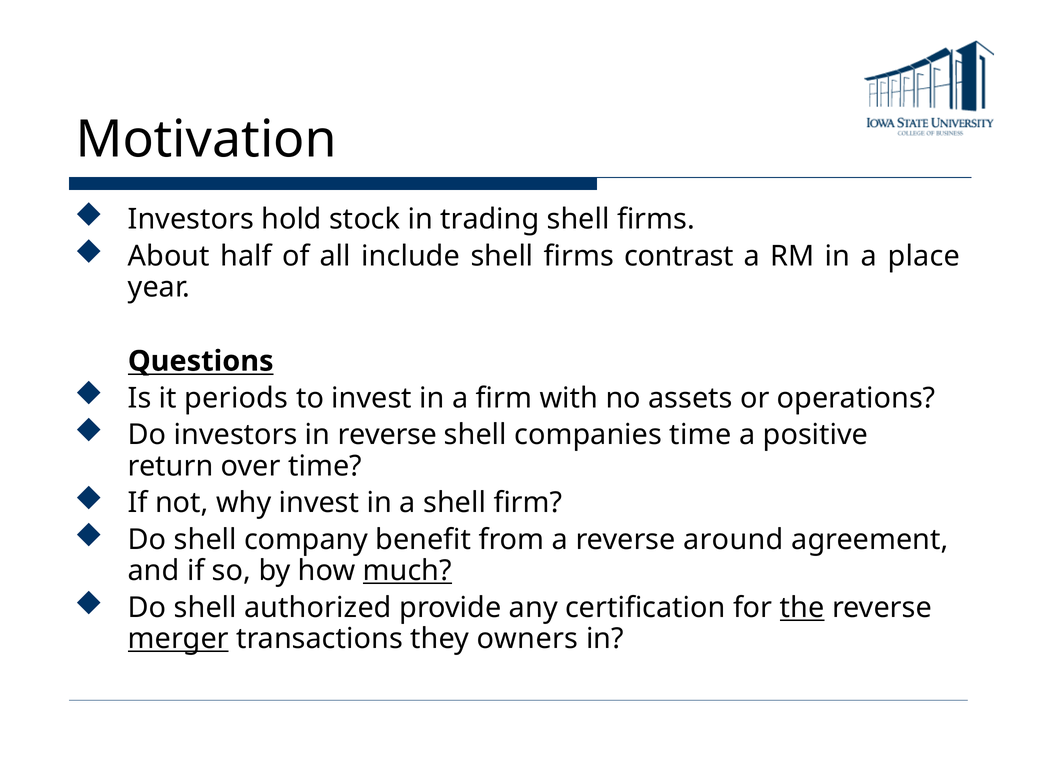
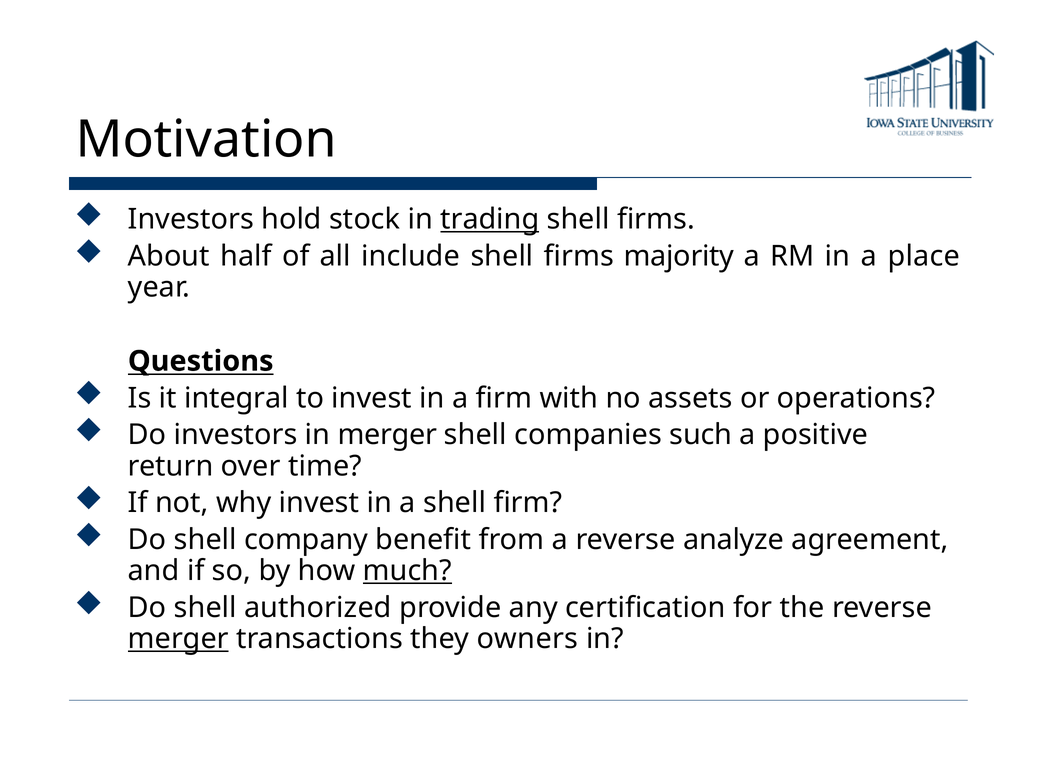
trading underline: none -> present
contrast: contrast -> majority
periods: periods -> integral
in reverse: reverse -> merger
companies time: time -> such
around: around -> analyze
the underline: present -> none
